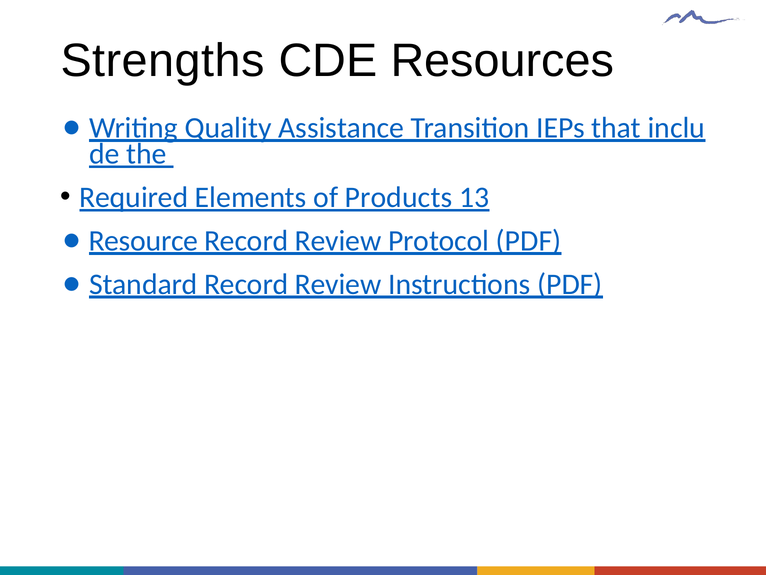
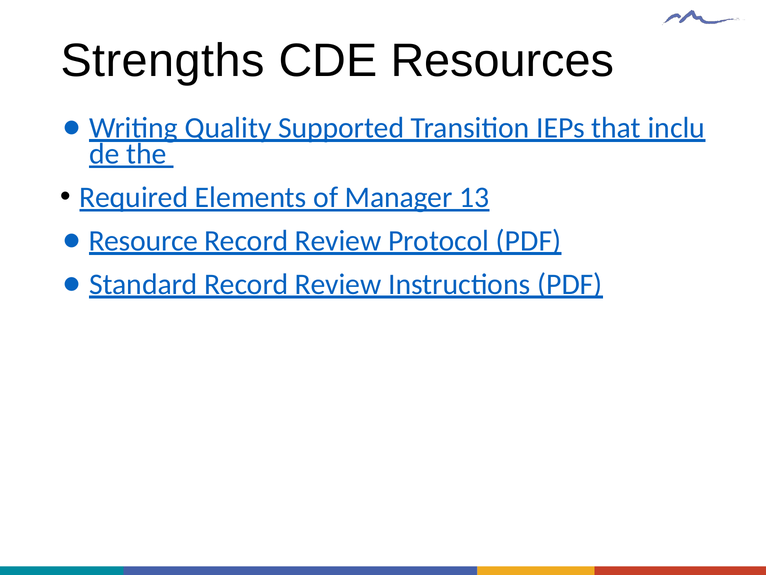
Assistance: Assistance -> Supported
Products: Products -> Manager
